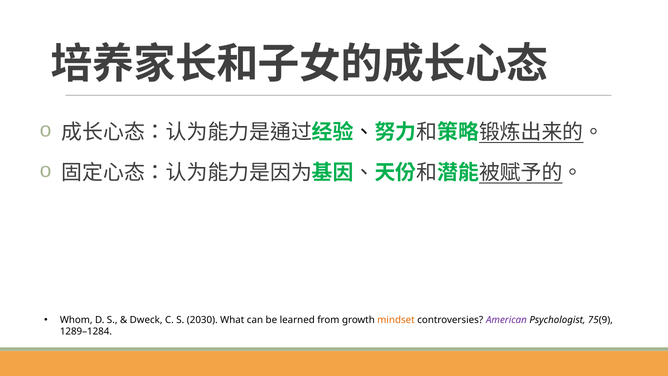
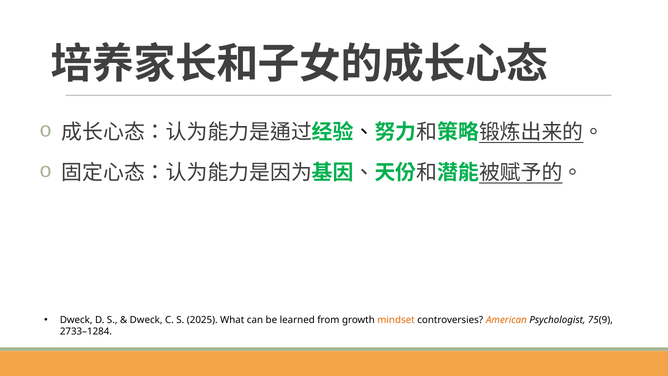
Whom at (76, 320): Whom -> Dweck
2030: 2030 -> 2025
American colour: purple -> orange
1289–1284: 1289–1284 -> 2733–1284
